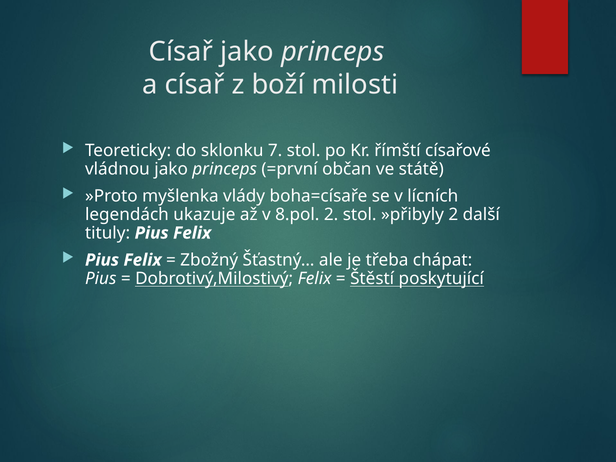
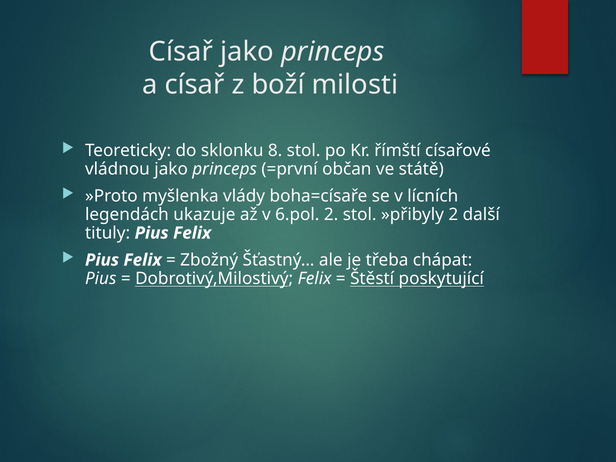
7: 7 -> 8
8.pol: 8.pol -> 6.pol
